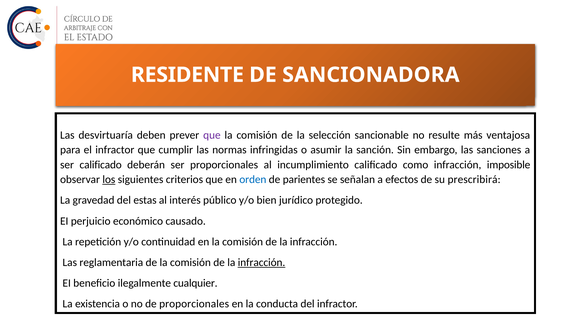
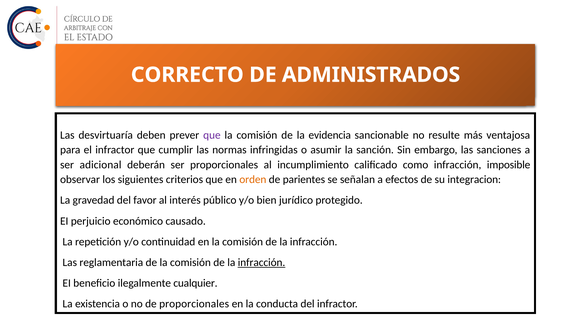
RESIDENTE: RESIDENTE -> CORRECTO
SANCIONADORA: SANCIONADORA -> ADMINISTRADOS
selección: selección -> evidencia
ser calificado: calificado -> adicional
los underline: present -> none
orden colour: blue -> orange
prescribirá: prescribirá -> integracion
estas: estas -> favor
